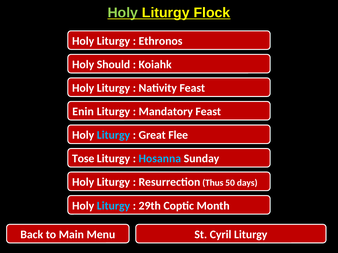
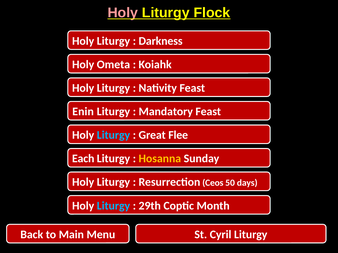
Holy at (123, 13) colour: light green -> pink
Ethronos: Ethronos -> Darkness
Should: Should -> Ometa
Tose: Tose -> Each
Hosanna colour: light blue -> yellow
Thus: Thus -> Ceos
